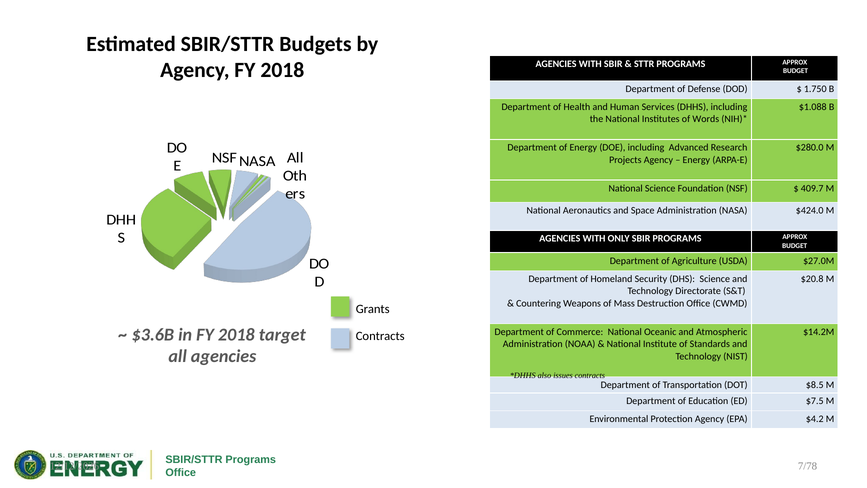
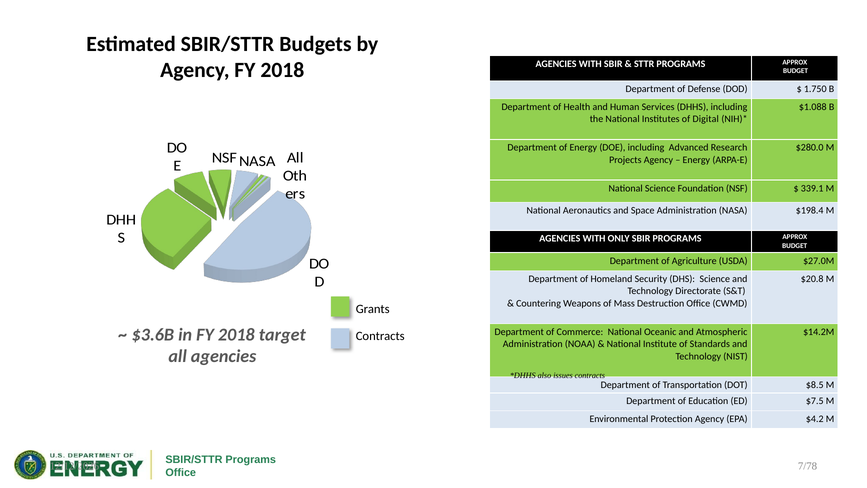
Words: Words -> Digital
409.7: 409.7 -> 339.1
$424.0: $424.0 -> $198.4
